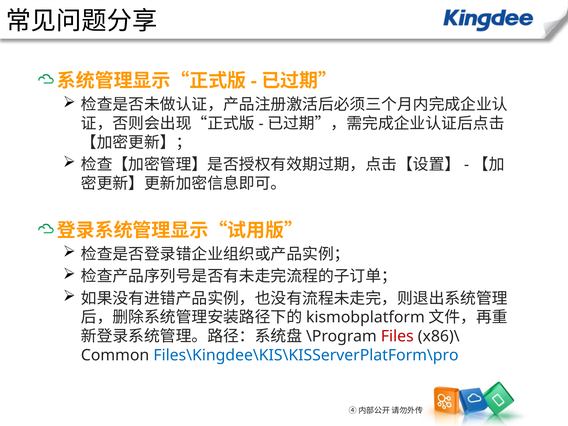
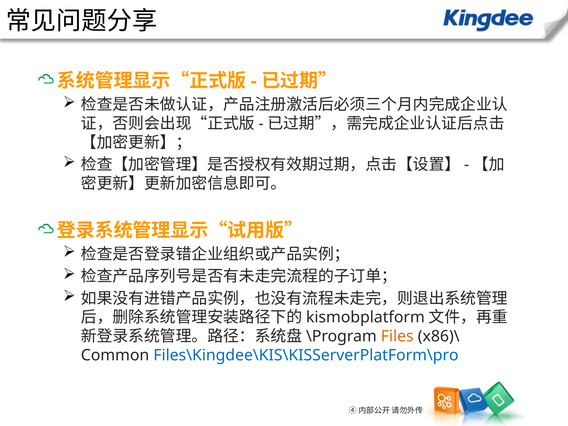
Files colour: red -> orange
